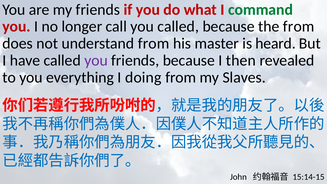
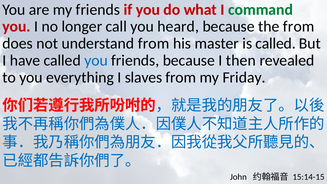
you called: called -> heard
is heard: heard -> called
you at (96, 60) colour: purple -> blue
doing: doing -> slaves
Slaves: Slaves -> Friday
